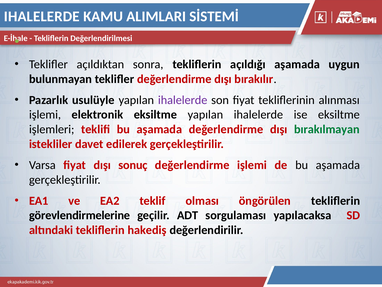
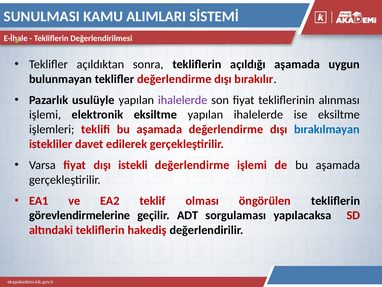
IHALELERDE at (42, 16): IHALELERDE -> SUNULMASI
bırakılmayan colour: green -> blue
sonuç: sonuç -> istekli
